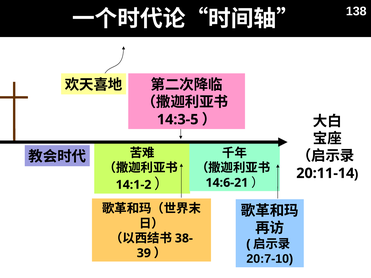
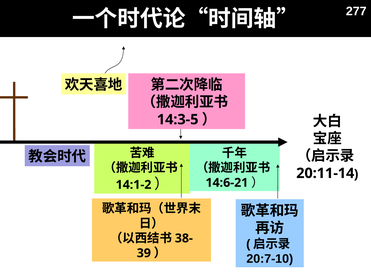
138: 138 -> 277
